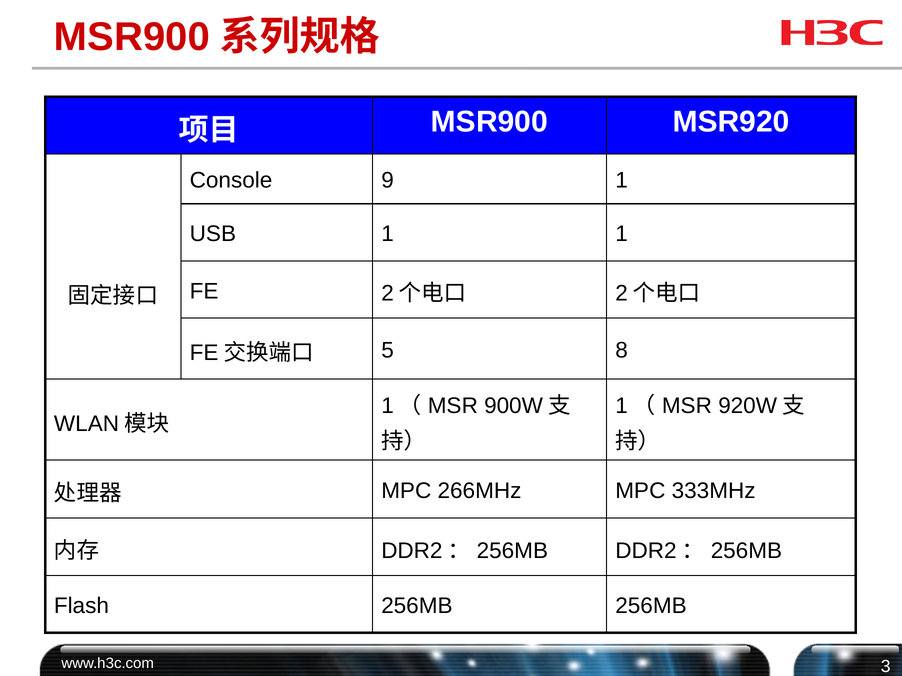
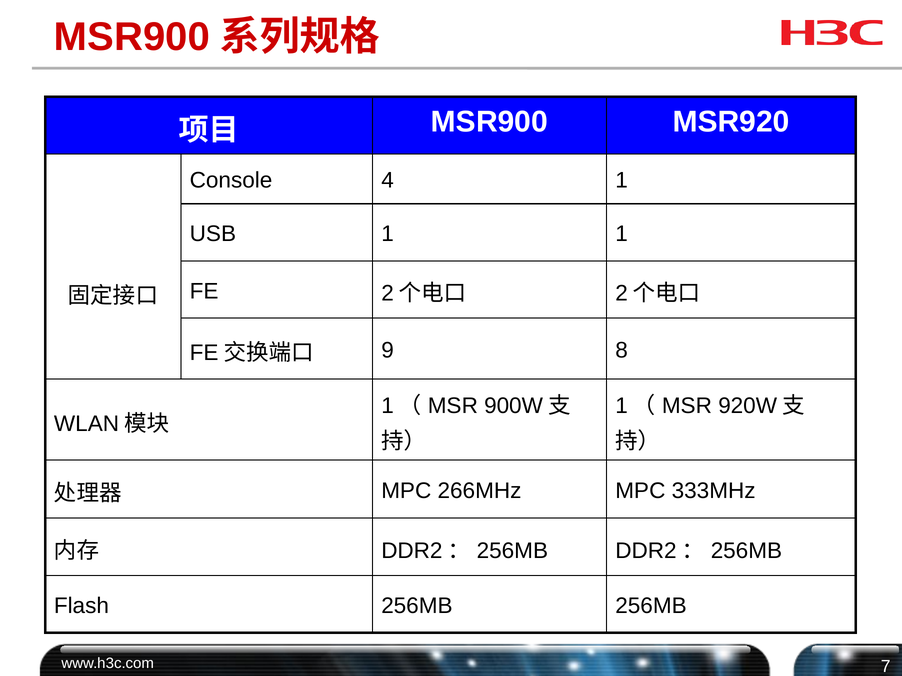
9: 9 -> 4
5: 5 -> 9
3: 3 -> 7
